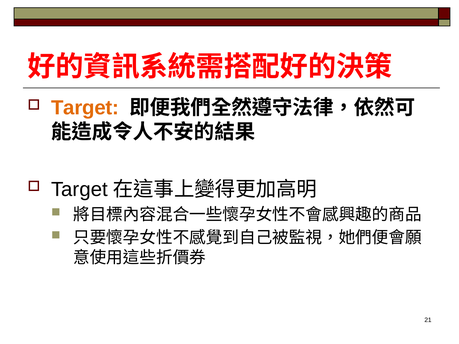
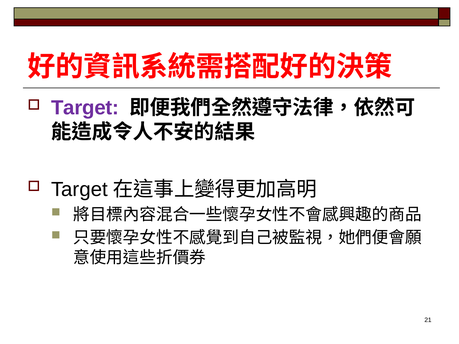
Target at (85, 108) colour: orange -> purple
